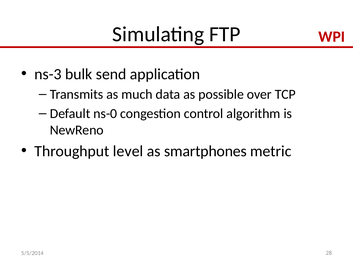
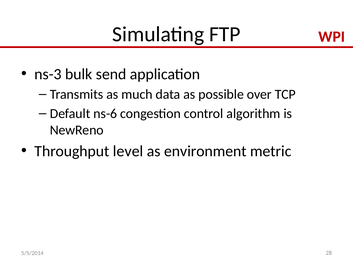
ns-0: ns-0 -> ns-6
smartphones: smartphones -> environment
